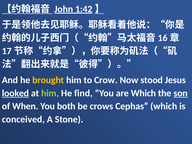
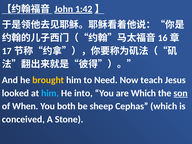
Crow: Crow -> Need
stood: stood -> teach
looked underline: present -> none
him at (50, 93) colour: light green -> light blue
find: find -> into
crows: crows -> sheep
